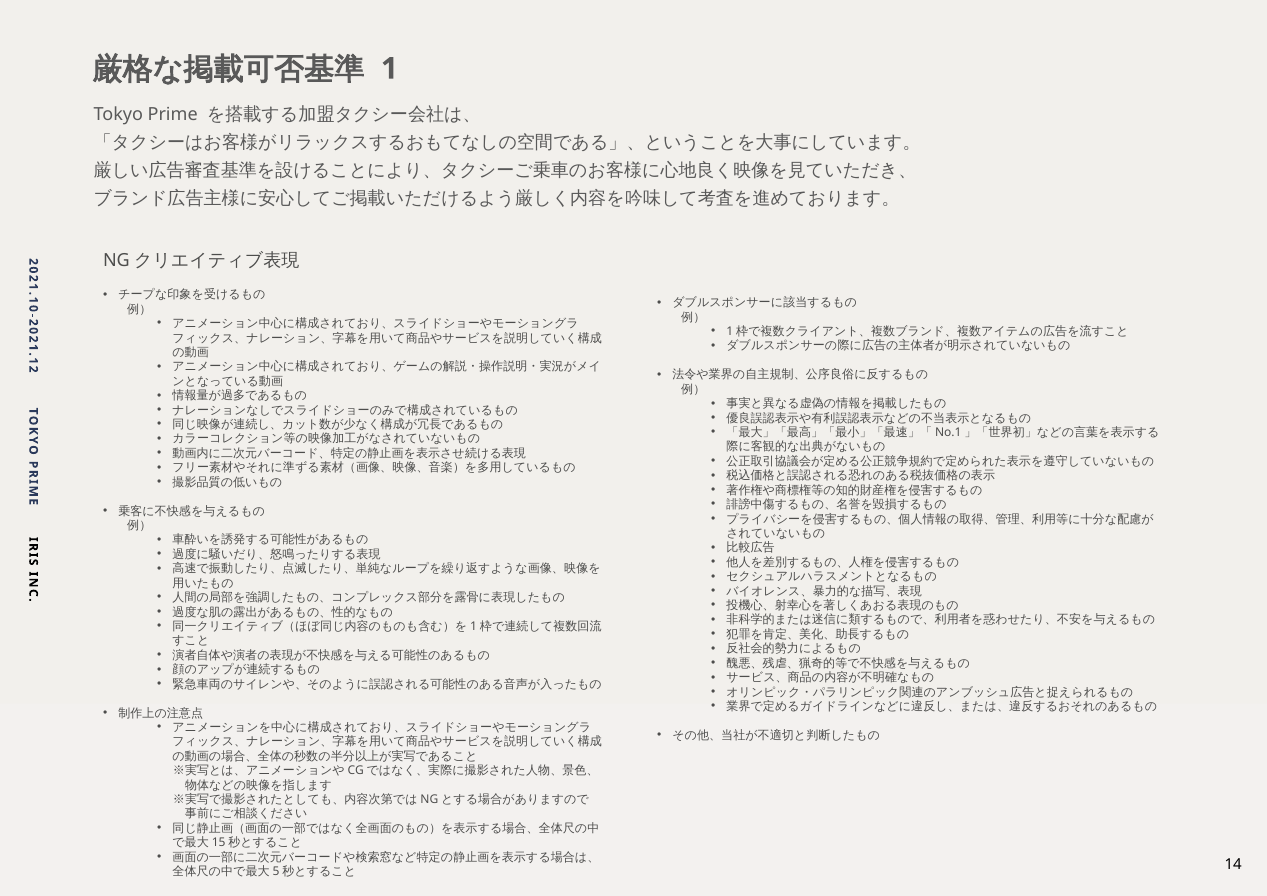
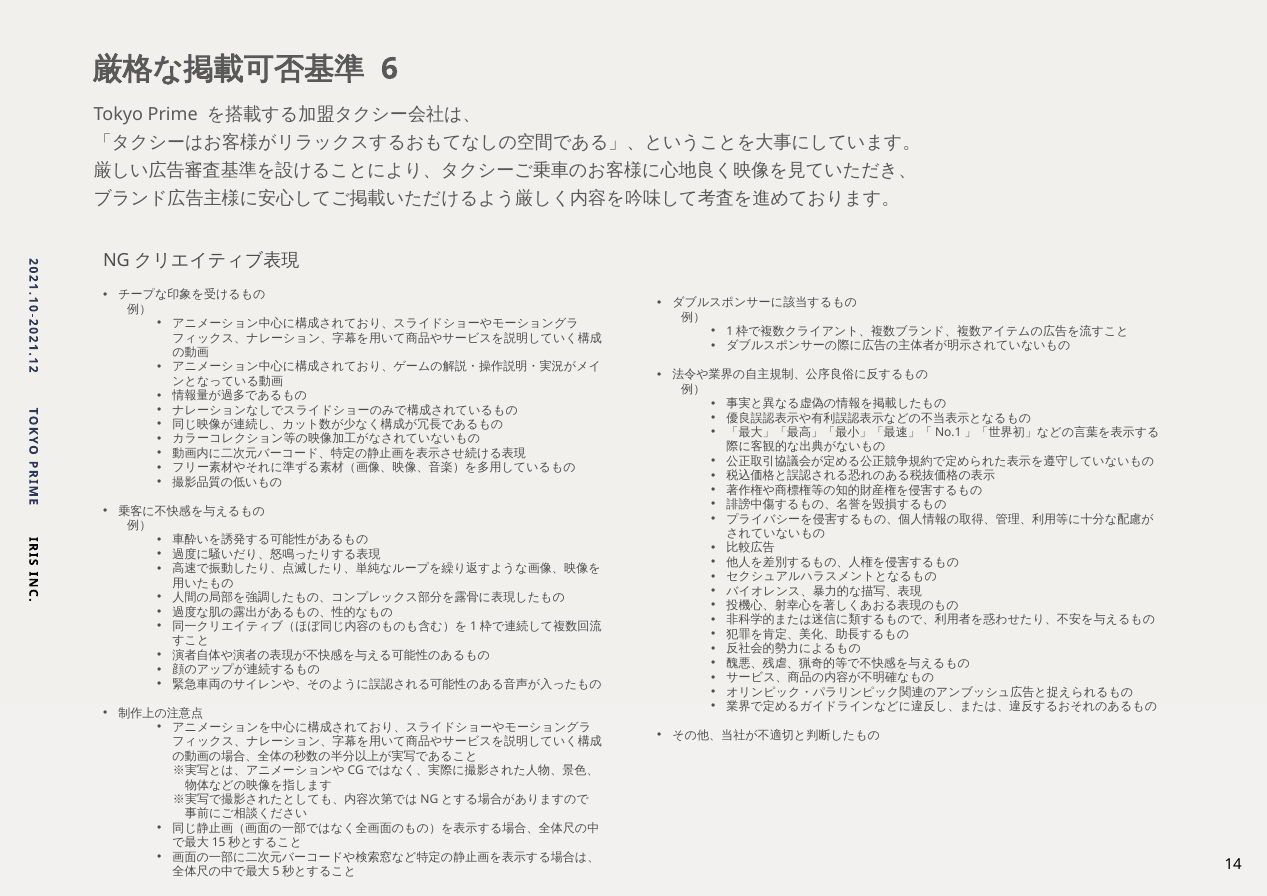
1 at (389, 69): 1 -> 6
